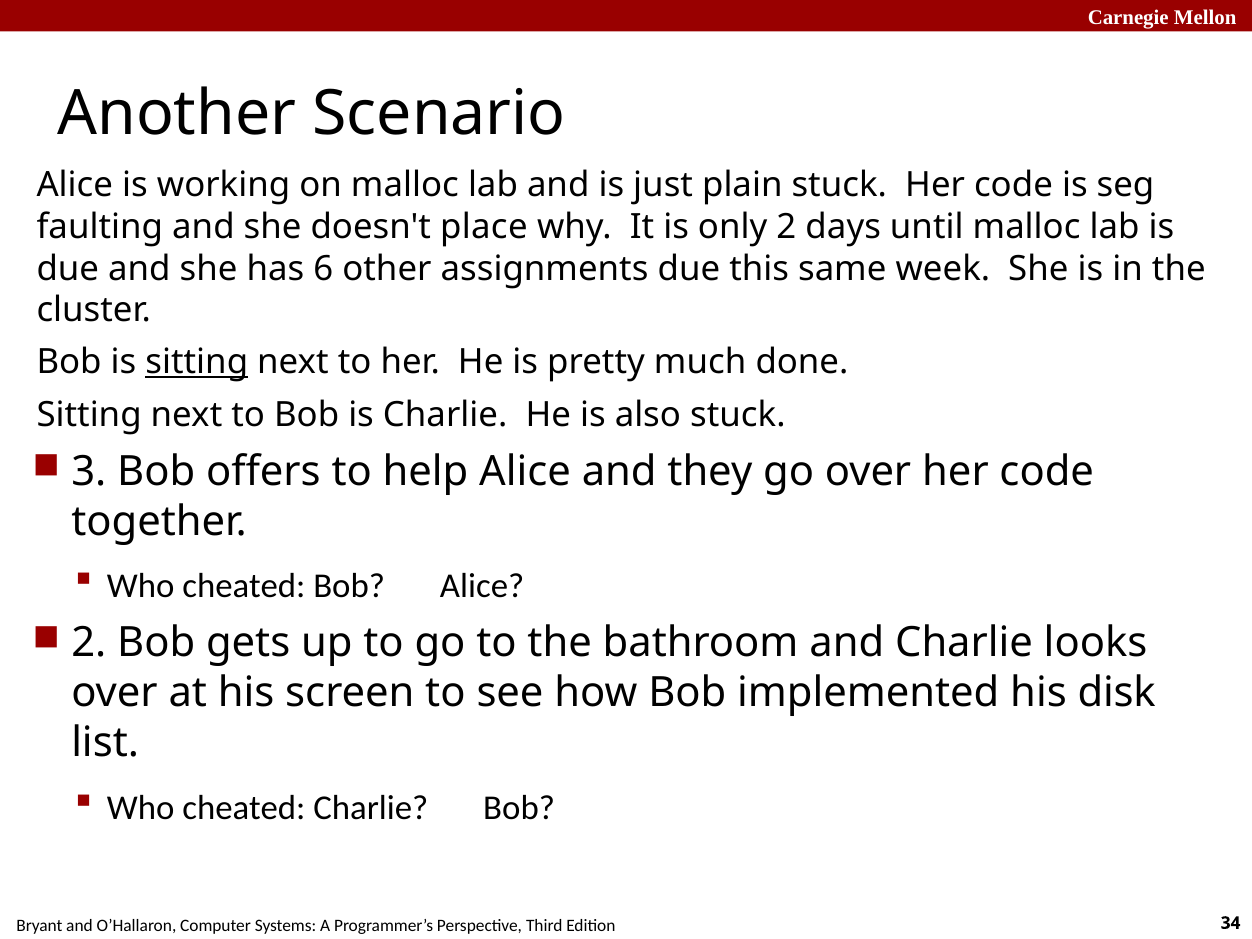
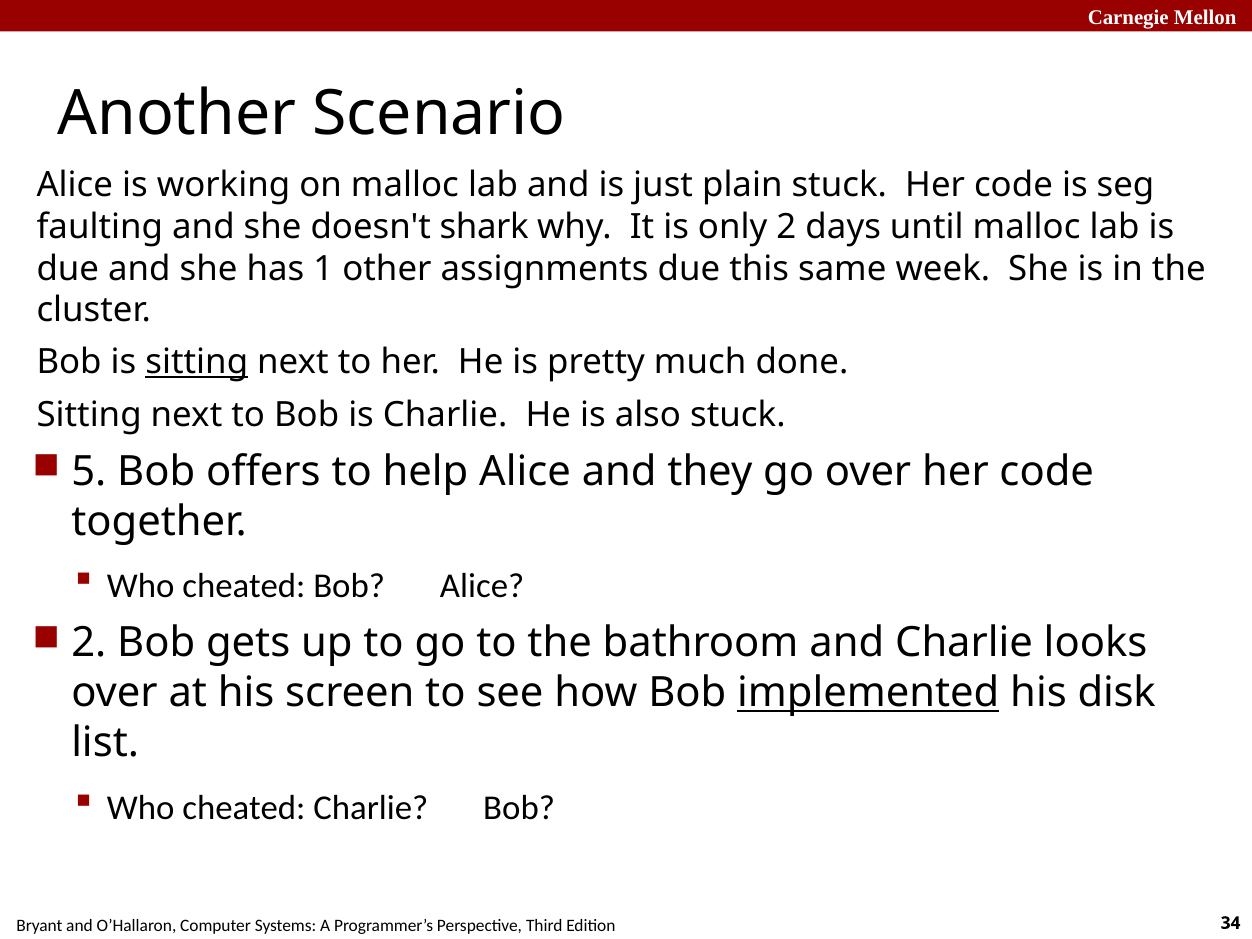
place: place -> shark
6: 6 -> 1
3: 3 -> 5
implemented underline: none -> present
